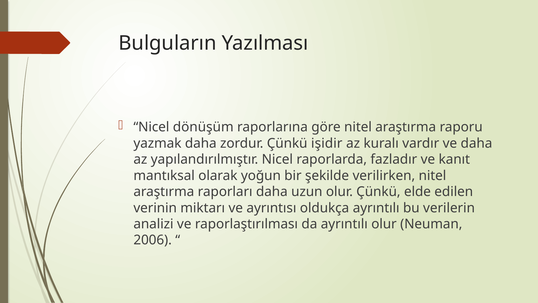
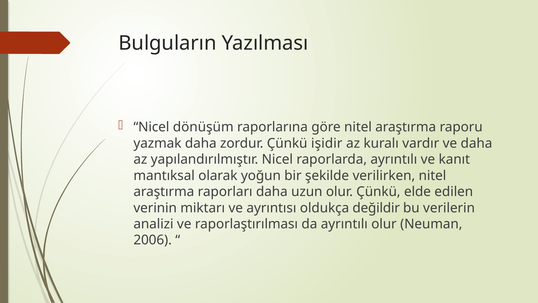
raporlarda fazladır: fazladır -> ayrıntılı
oldukça ayrıntılı: ayrıntılı -> değildir
